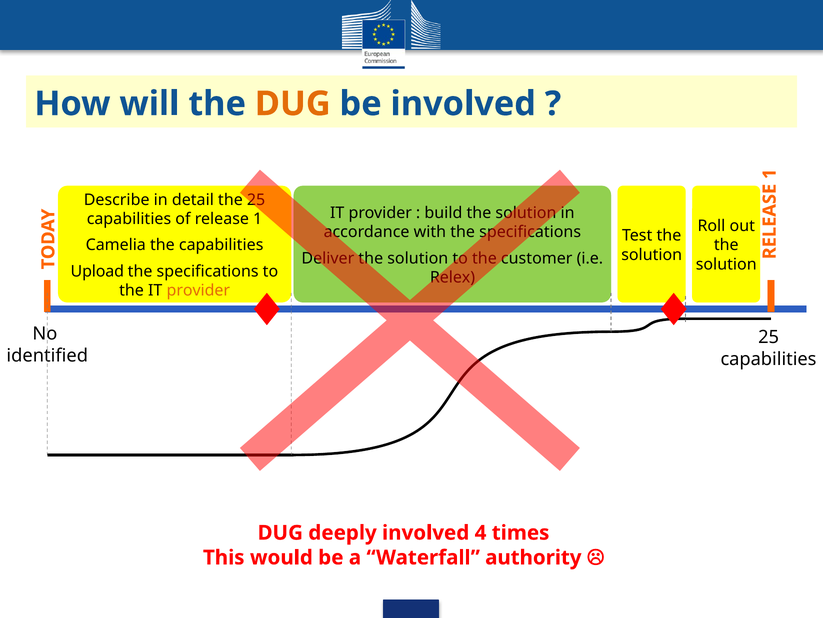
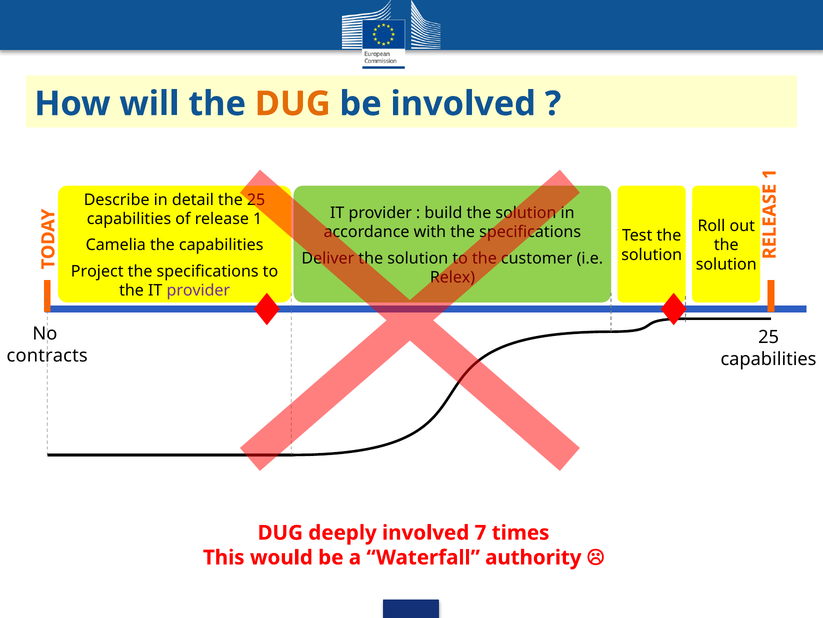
Upload: Upload -> Project
provider at (198, 290) colour: orange -> purple
identified: identified -> contracts
4: 4 -> 7
